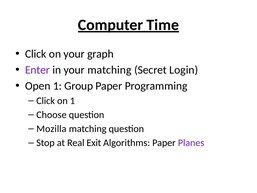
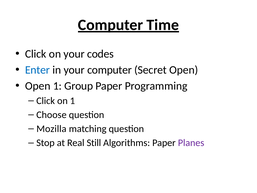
graph: graph -> codes
Enter colour: purple -> blue
your matching: matching -> computer
Secret Login: Login -> Open
Exit: Exit -> Still
